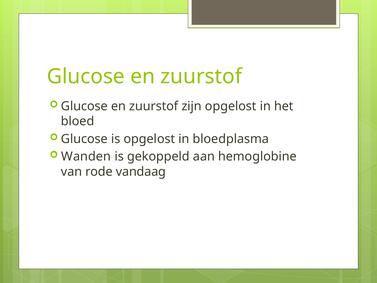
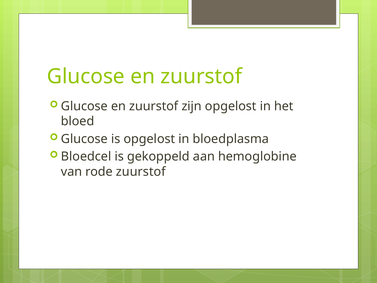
Wanden: Wanden -> Bloedcel
rode vandaag: vandaag -> zuurstof
